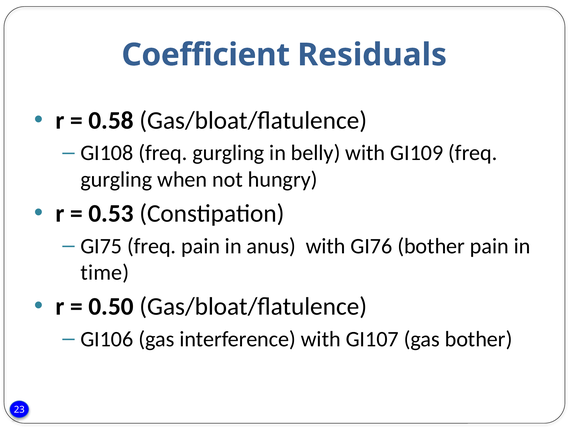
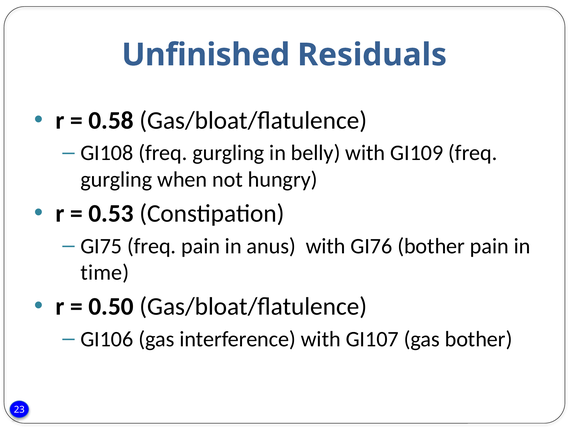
Coefficient: Coefficient -> Unfinished
